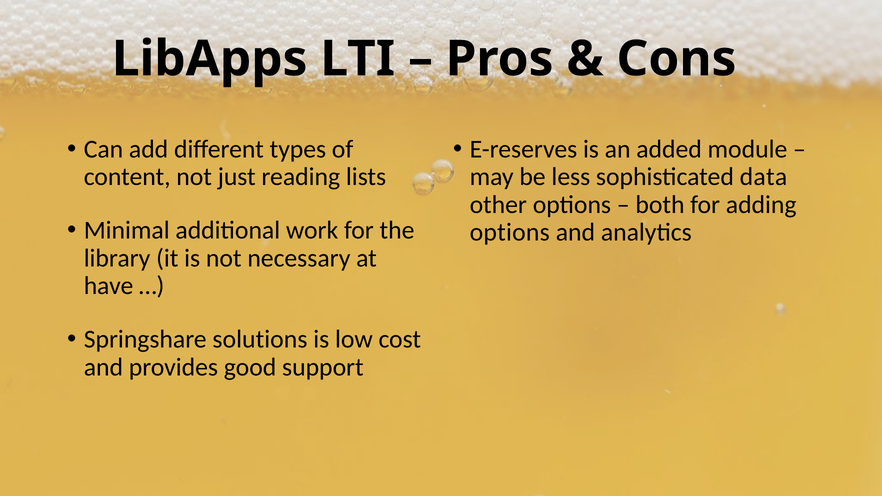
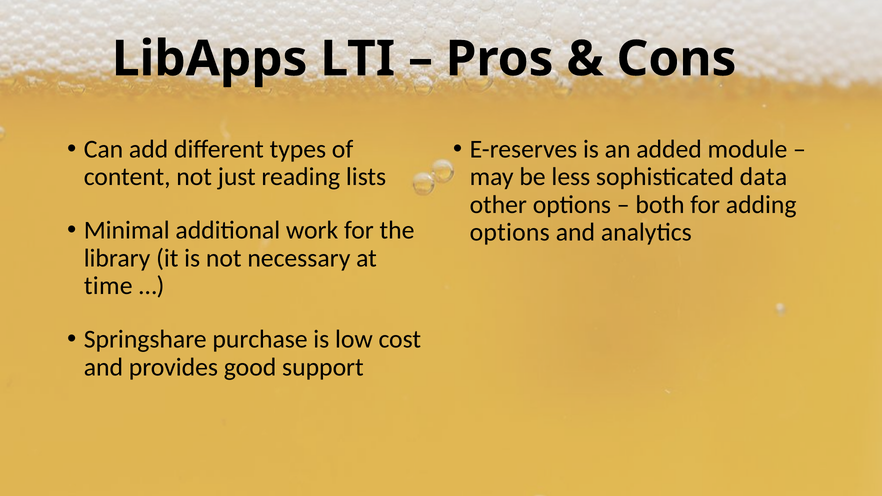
have: have -> time
solutions: solutions -> purchase
